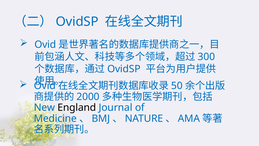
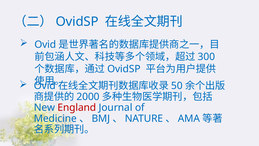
England colour: black -> red
